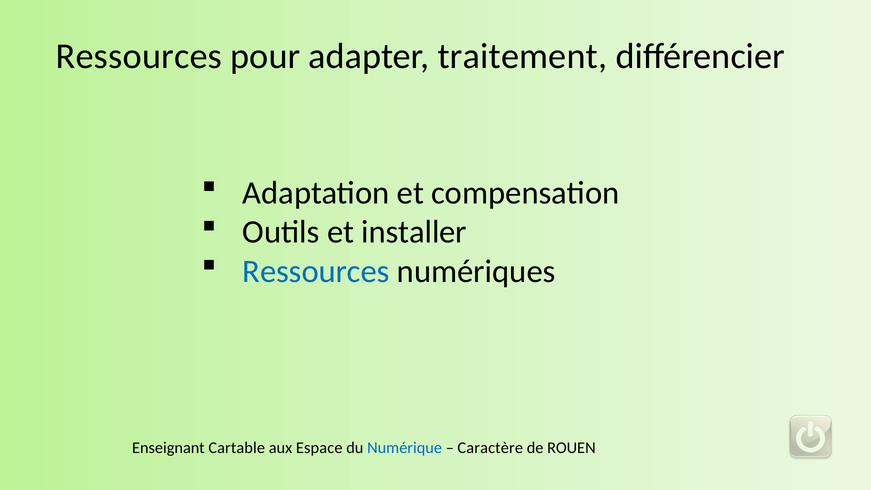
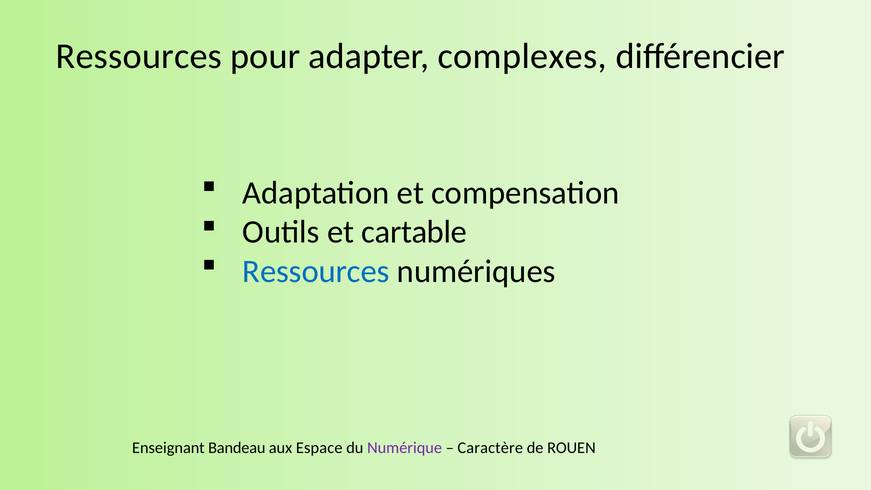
traitement: traitement -> complexes
installer: installer -> cartable
Cartable: Cartable -> Bandeau
Numérique colour: blue -> purple
